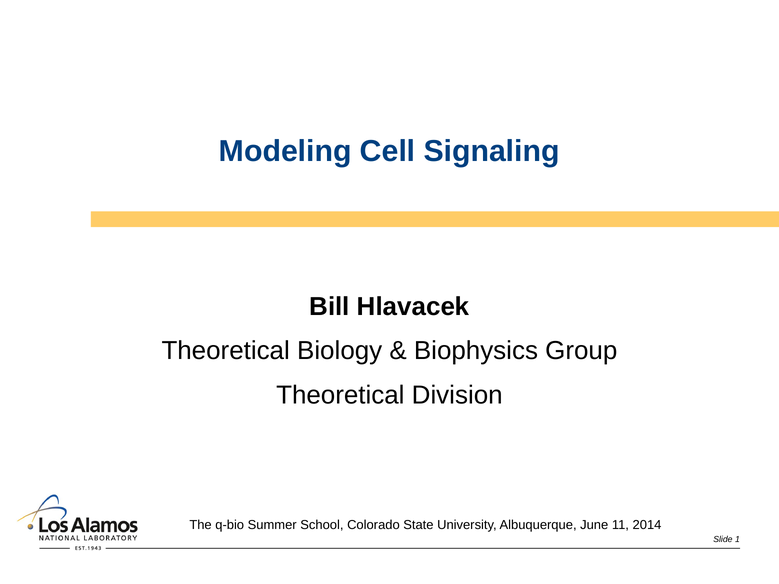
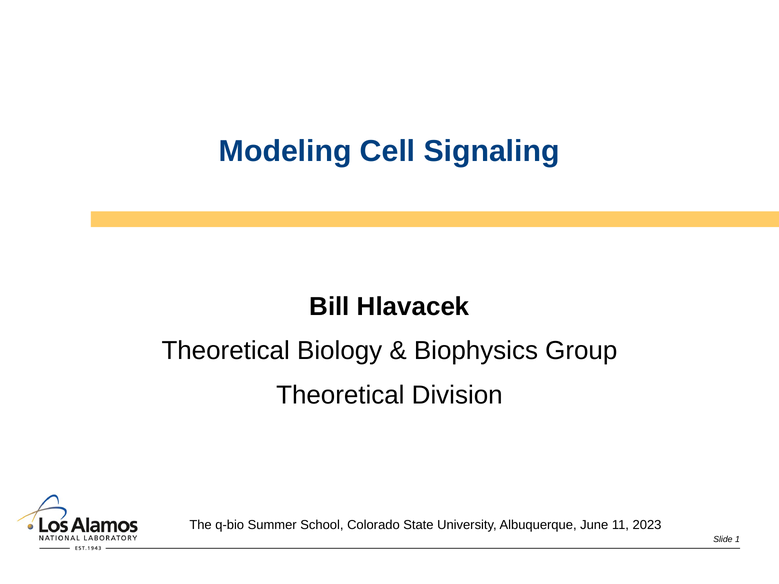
2014: 2014 -> 2023
